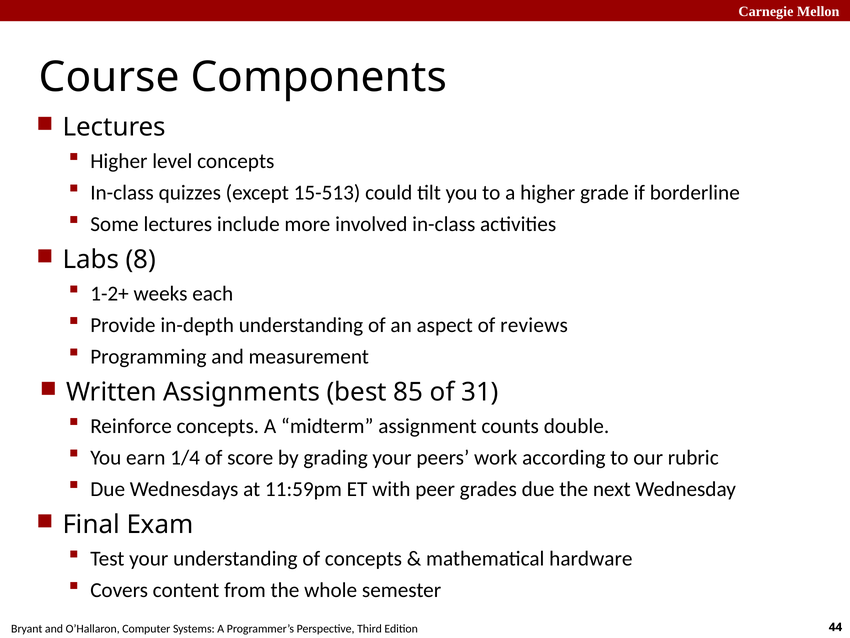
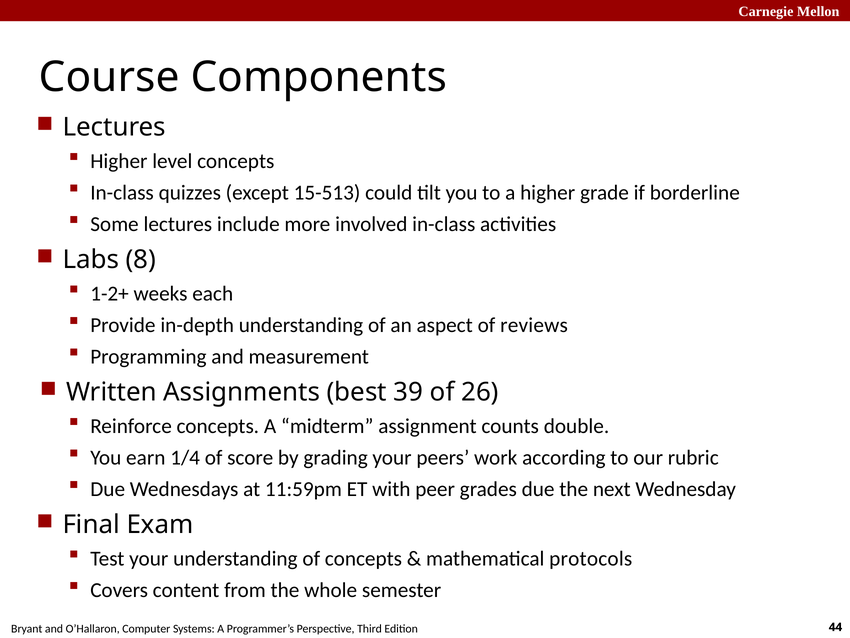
85: 85 -> 39
31: 31 -> 26
hardware: hardware -> protocols
